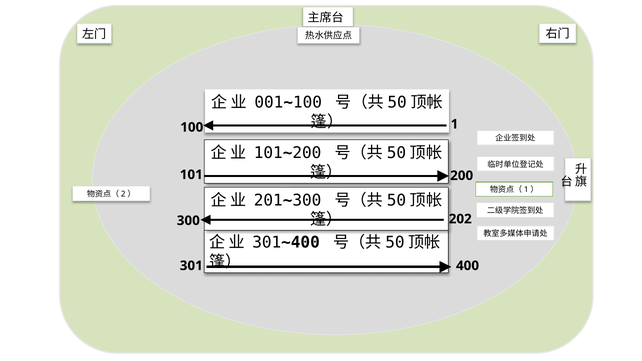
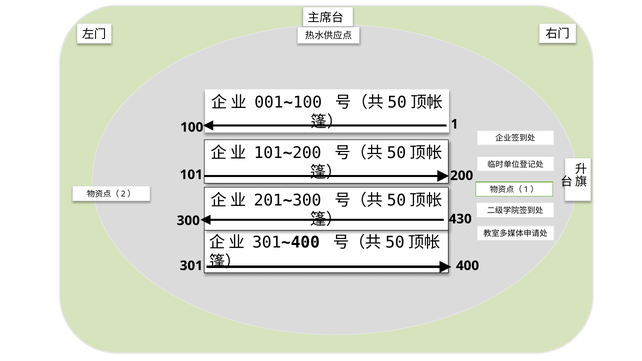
202: 202 -> 430
